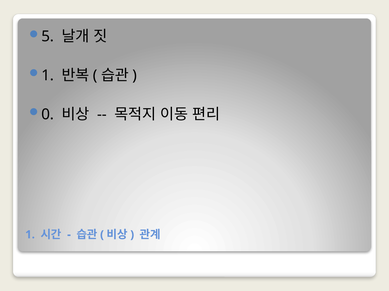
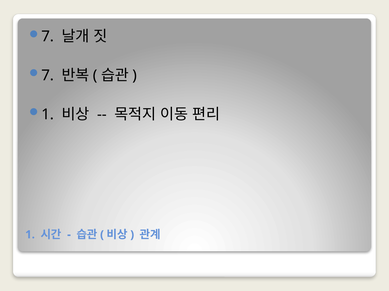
5 at (48, 37): 5 -> 7
1 at (48, 76): 1 -> 7
0 at (48, 115): 0 -> 1
